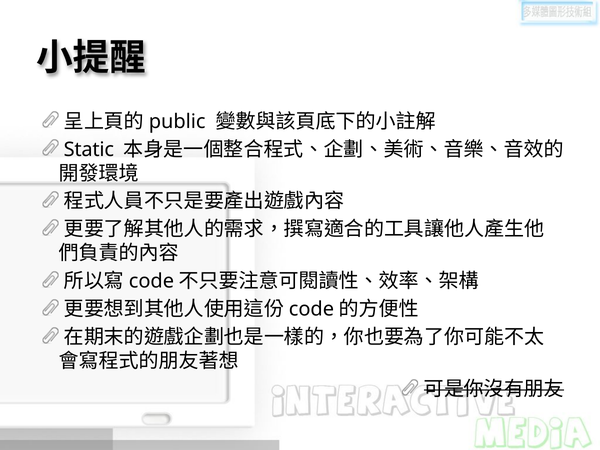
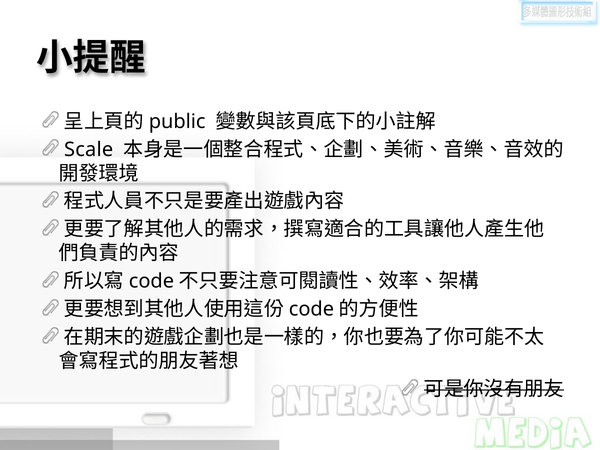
Static: Static -> Scale
